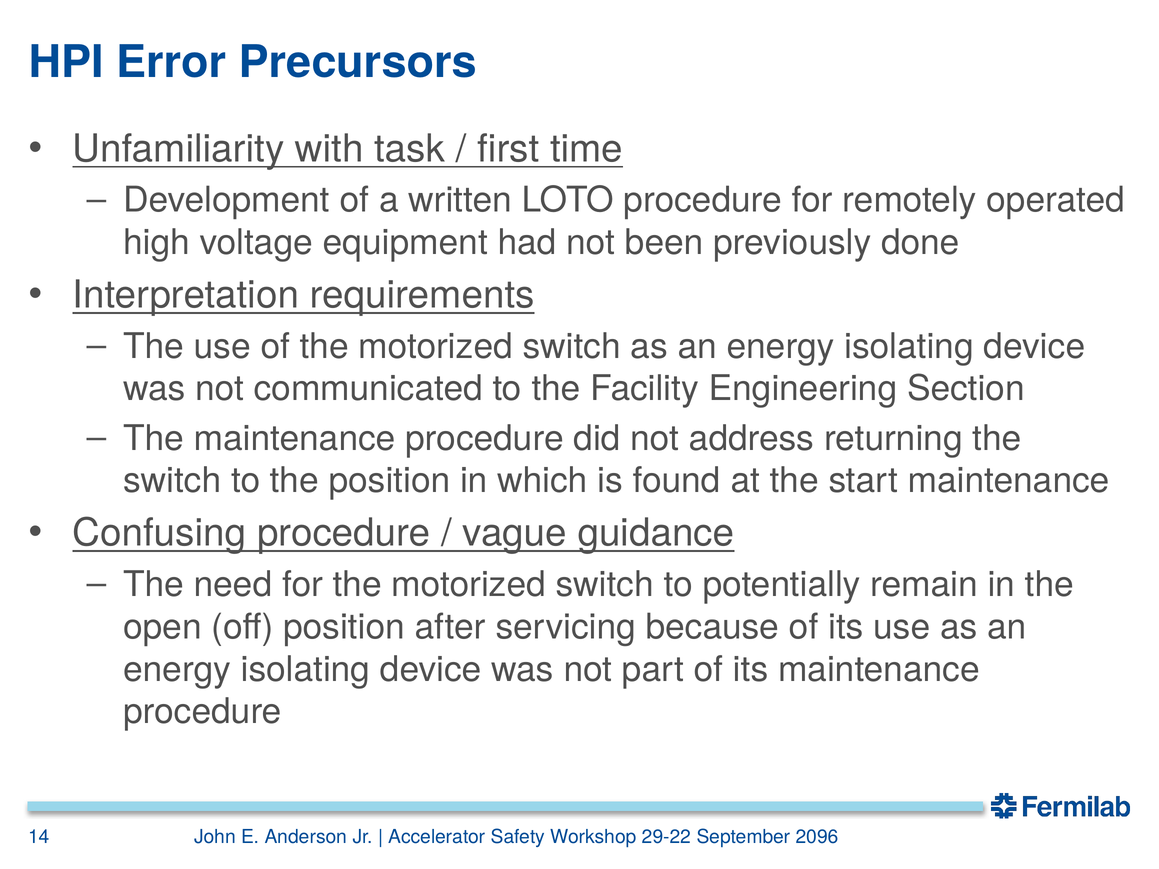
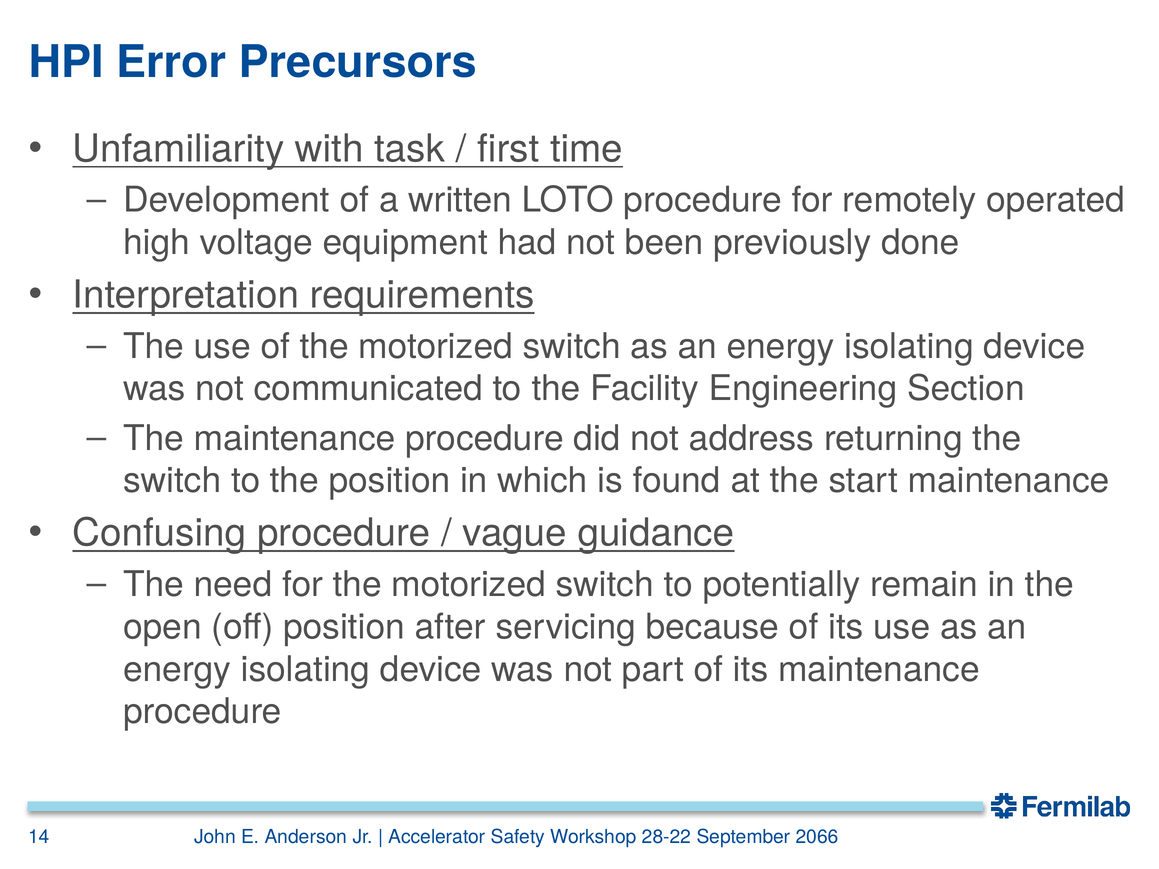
29-22: 29-22 -> 28-22
2096: 2096 -> 2066
